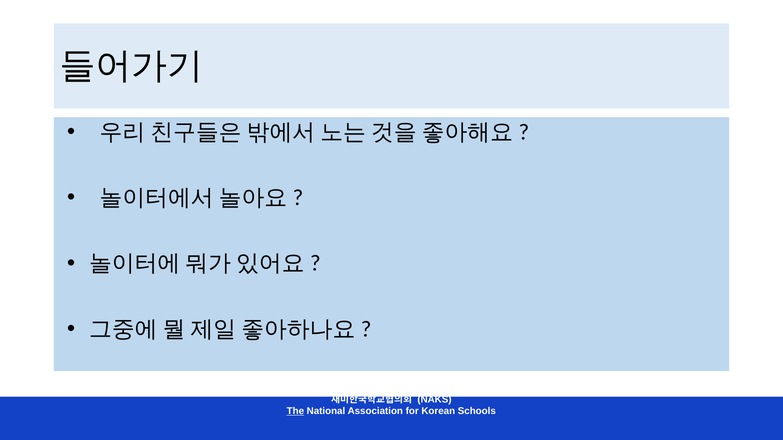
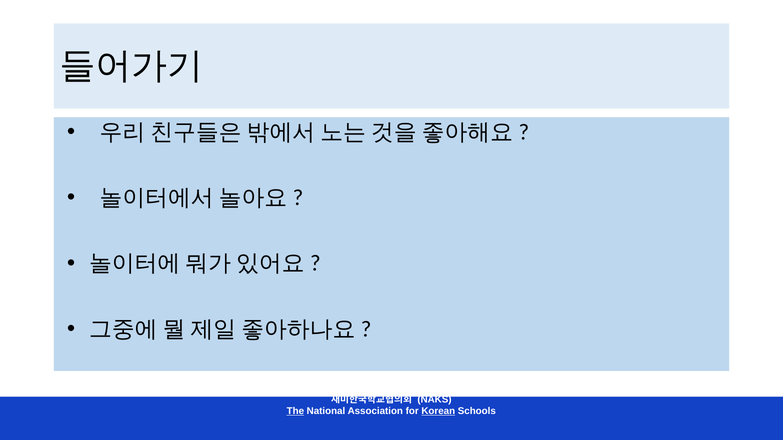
Korean underline: none -> present
